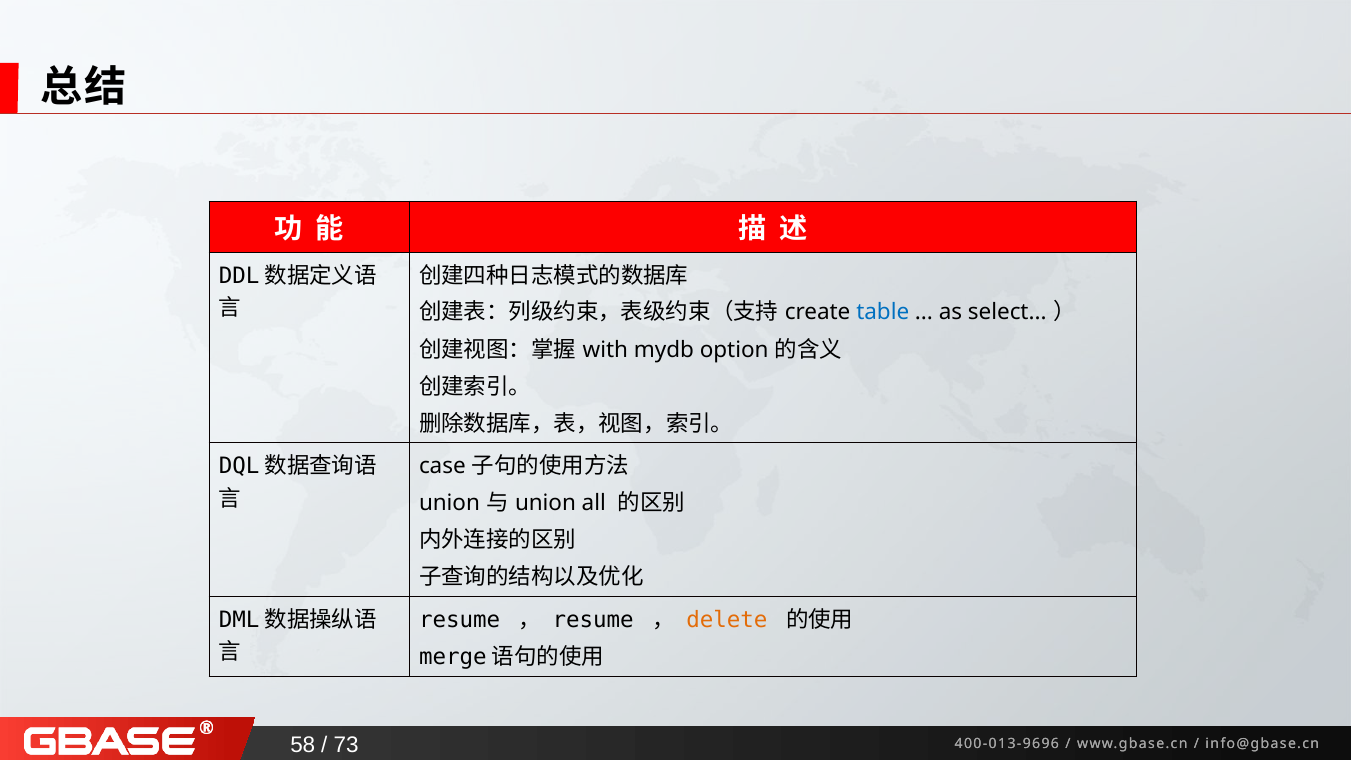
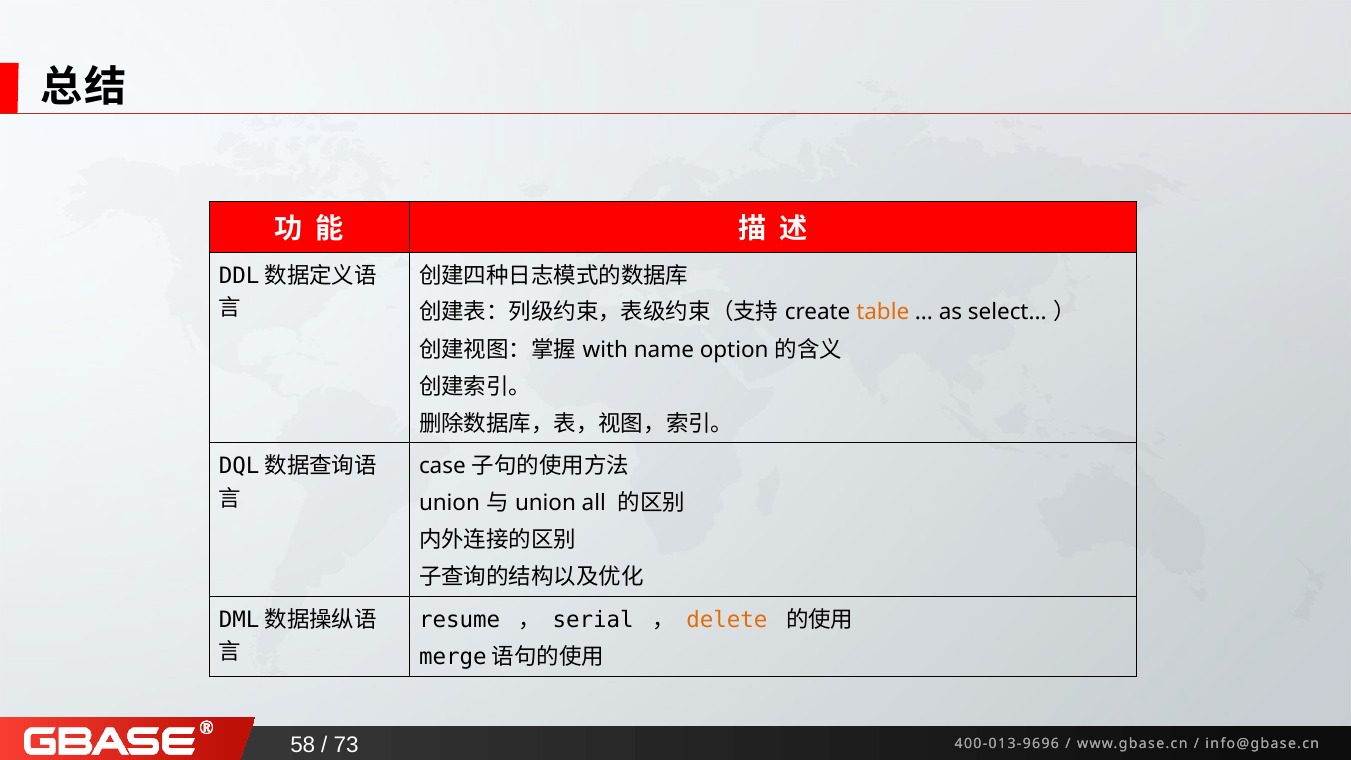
table colour: blue -> orange
mydb: mydb -> name
resume at (593, 620): resume -> serial
